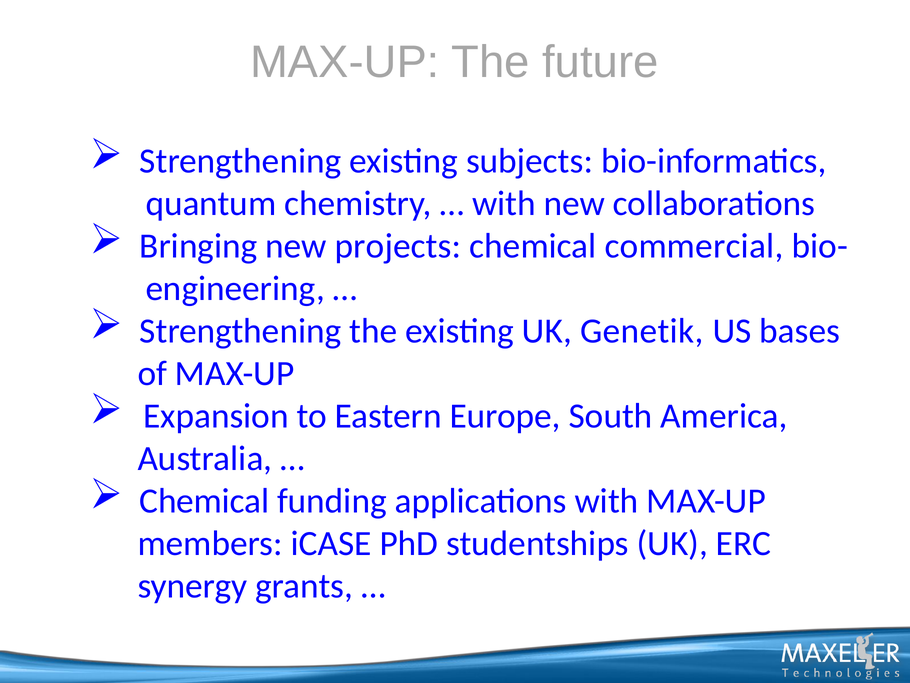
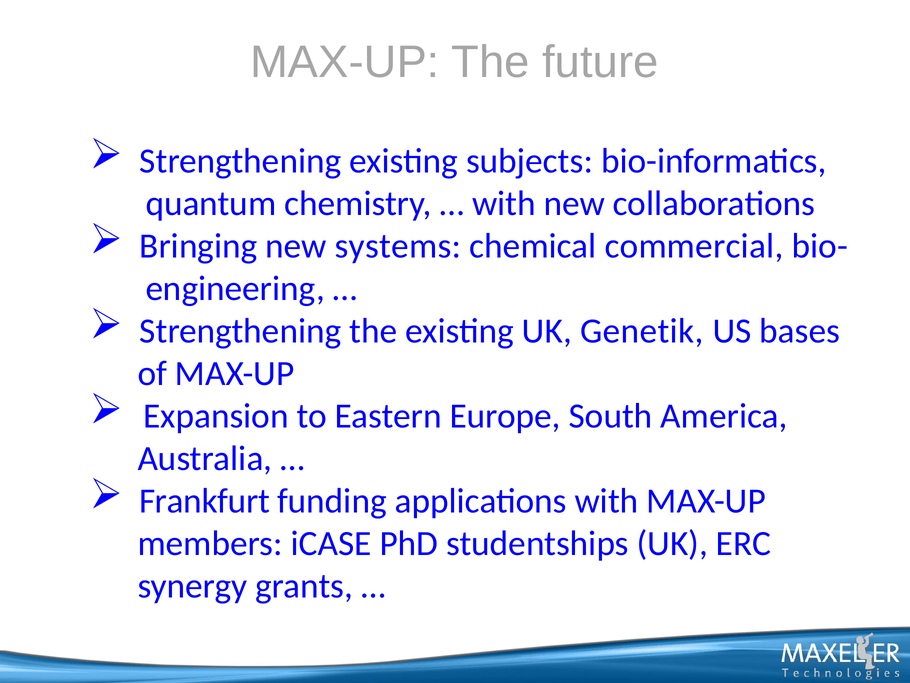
projects: projects -> systems
Chemical at (204, 501): Chemical -> Frankfurt
